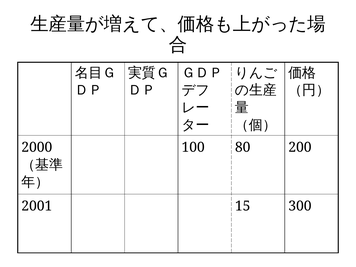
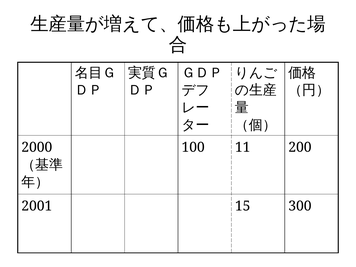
80: 80 -> 11
